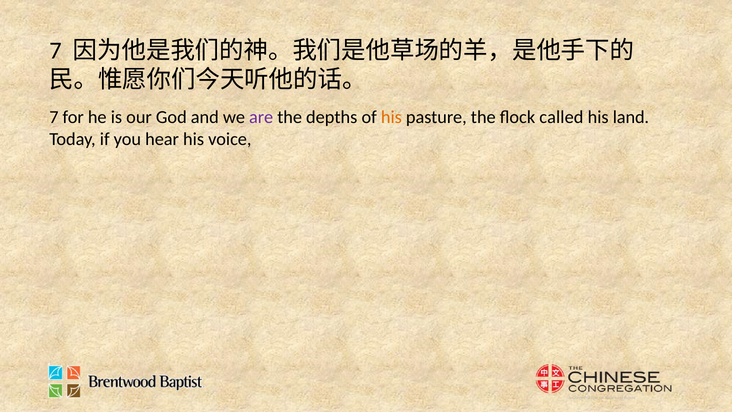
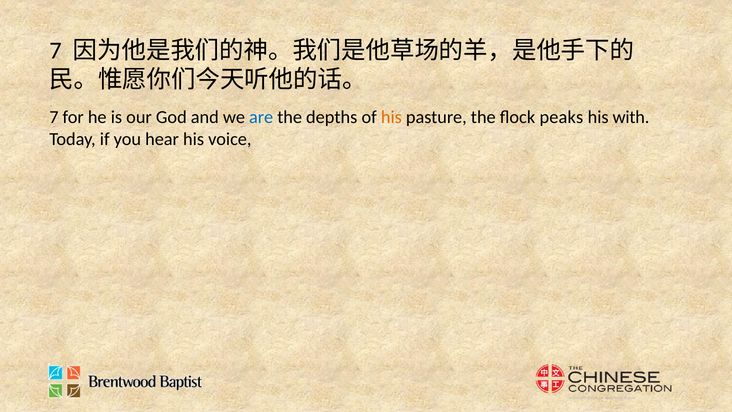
are colour: purple -> blue
called: called -> peaks
land: land -> with
